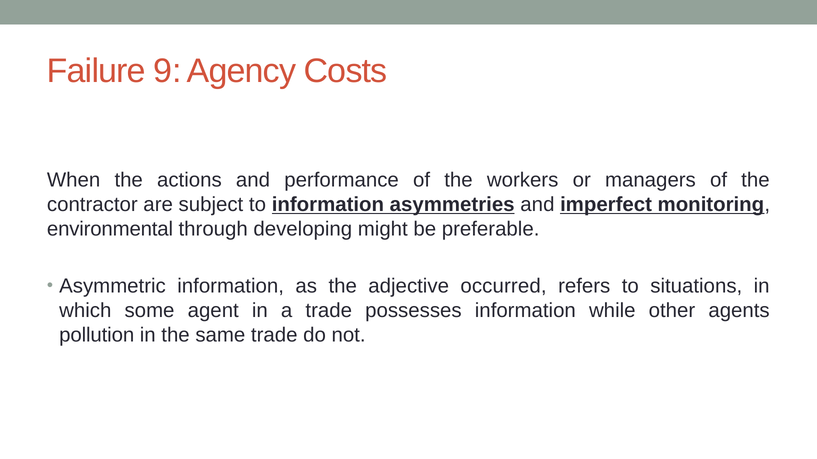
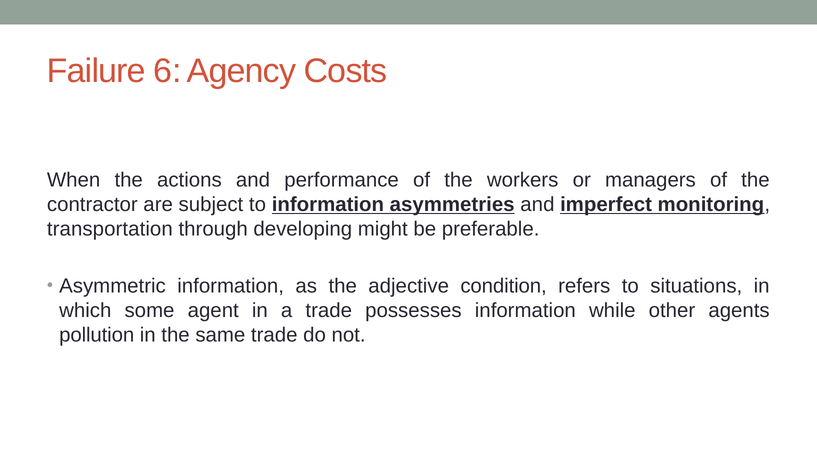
9: 9 -> 6
environmental: environmental -> transportation
occurred: occurred -> condition
